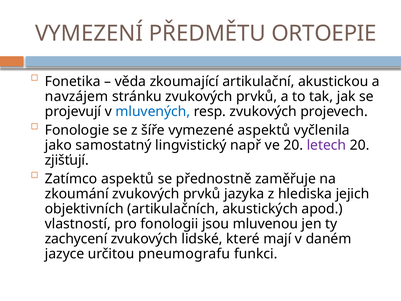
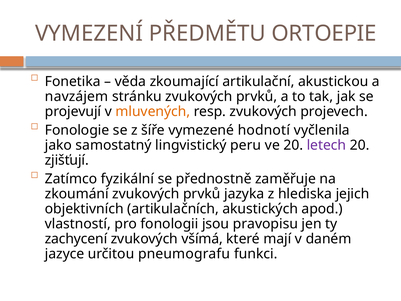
mluvených colour: blue -> orange
vymezené aspektů: aspektů -> hodnotí
např: např -> peru
Zatímco aspektů: aspektů -> fyzikální
mluvenou: mluvenou -> pravopisu
lidské: lidské -> všímá
